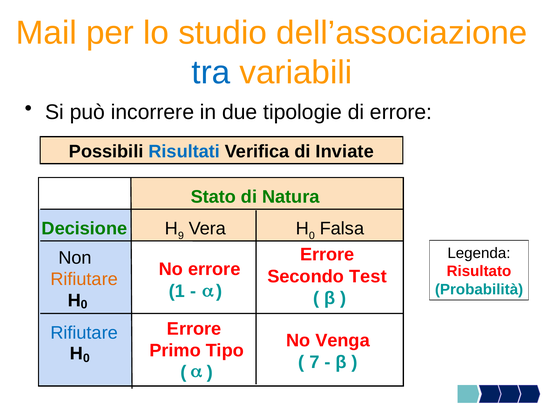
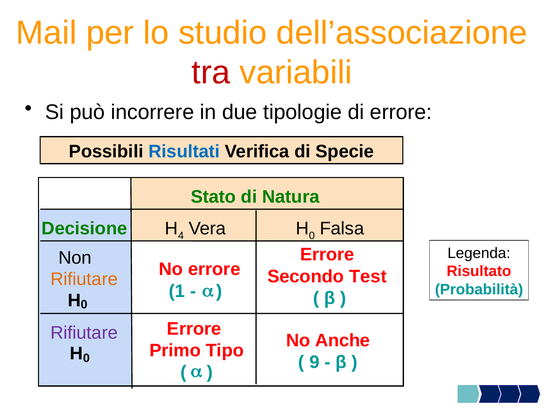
tra colour: blue -> red
Inviate: Inviate -> Specie
9: 9 -> 4
Rifiutare at (84, 333) colour: blue -> purple
Venga: Venga -> Anche
7: 7 -> 9
